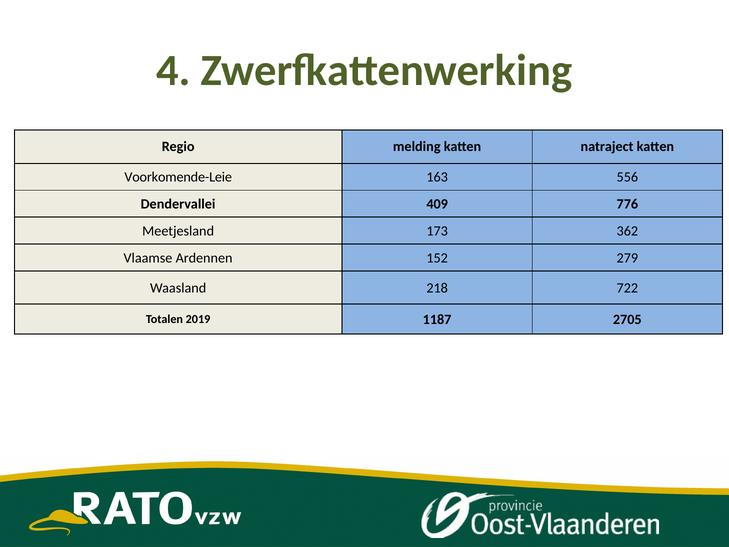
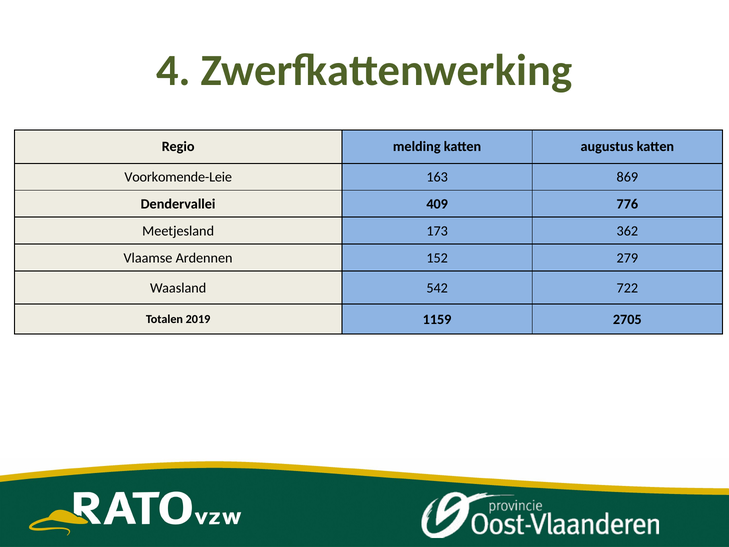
natraject: natraject -> augustus
556: 556 -> 869
218: 218 -> 542
1187: 1187 -> 1159
